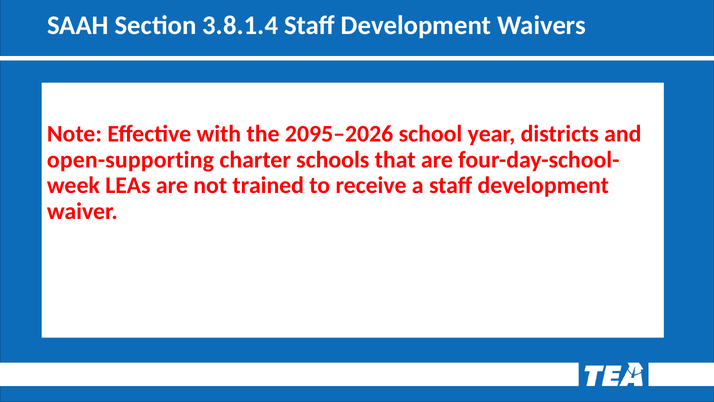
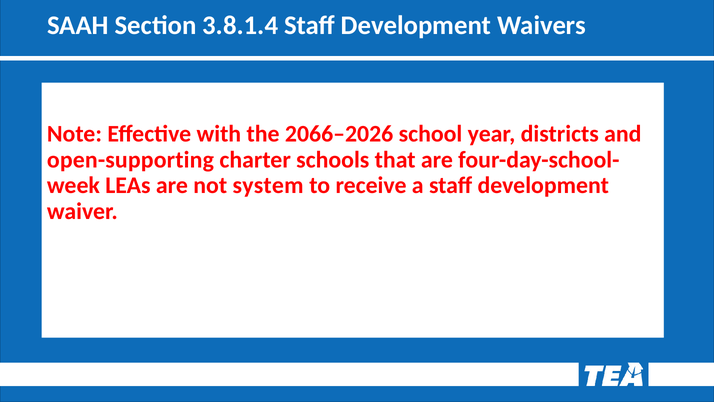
2095–2026: 2095–2026 -> 2066–2026
trained: trained -> system
